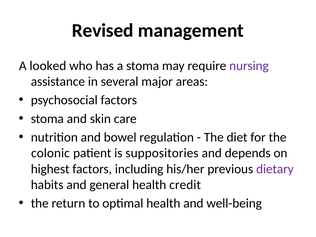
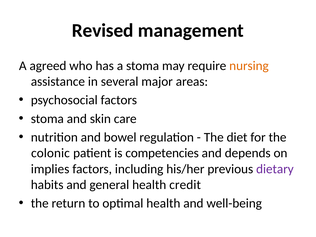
looked: looked -> agreed
nursing colour: purple -> orange
suppositories: suppositories -> competencies
highest: highest -> implies
